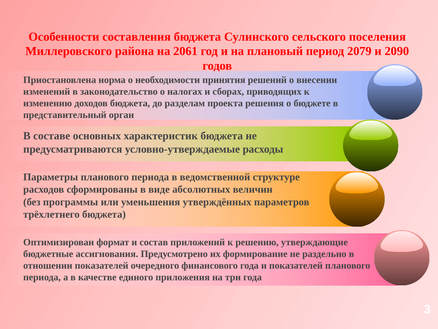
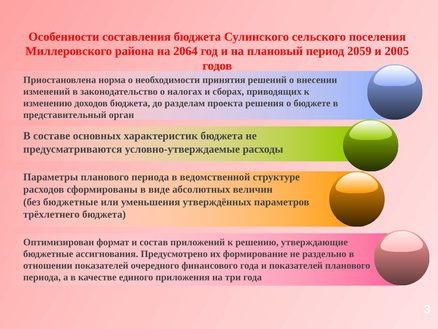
2061: 2061 -> 2064
2079: 2079 -> 2059
2090: 2090 -> 2005
без программы: программы -> бюджетные
